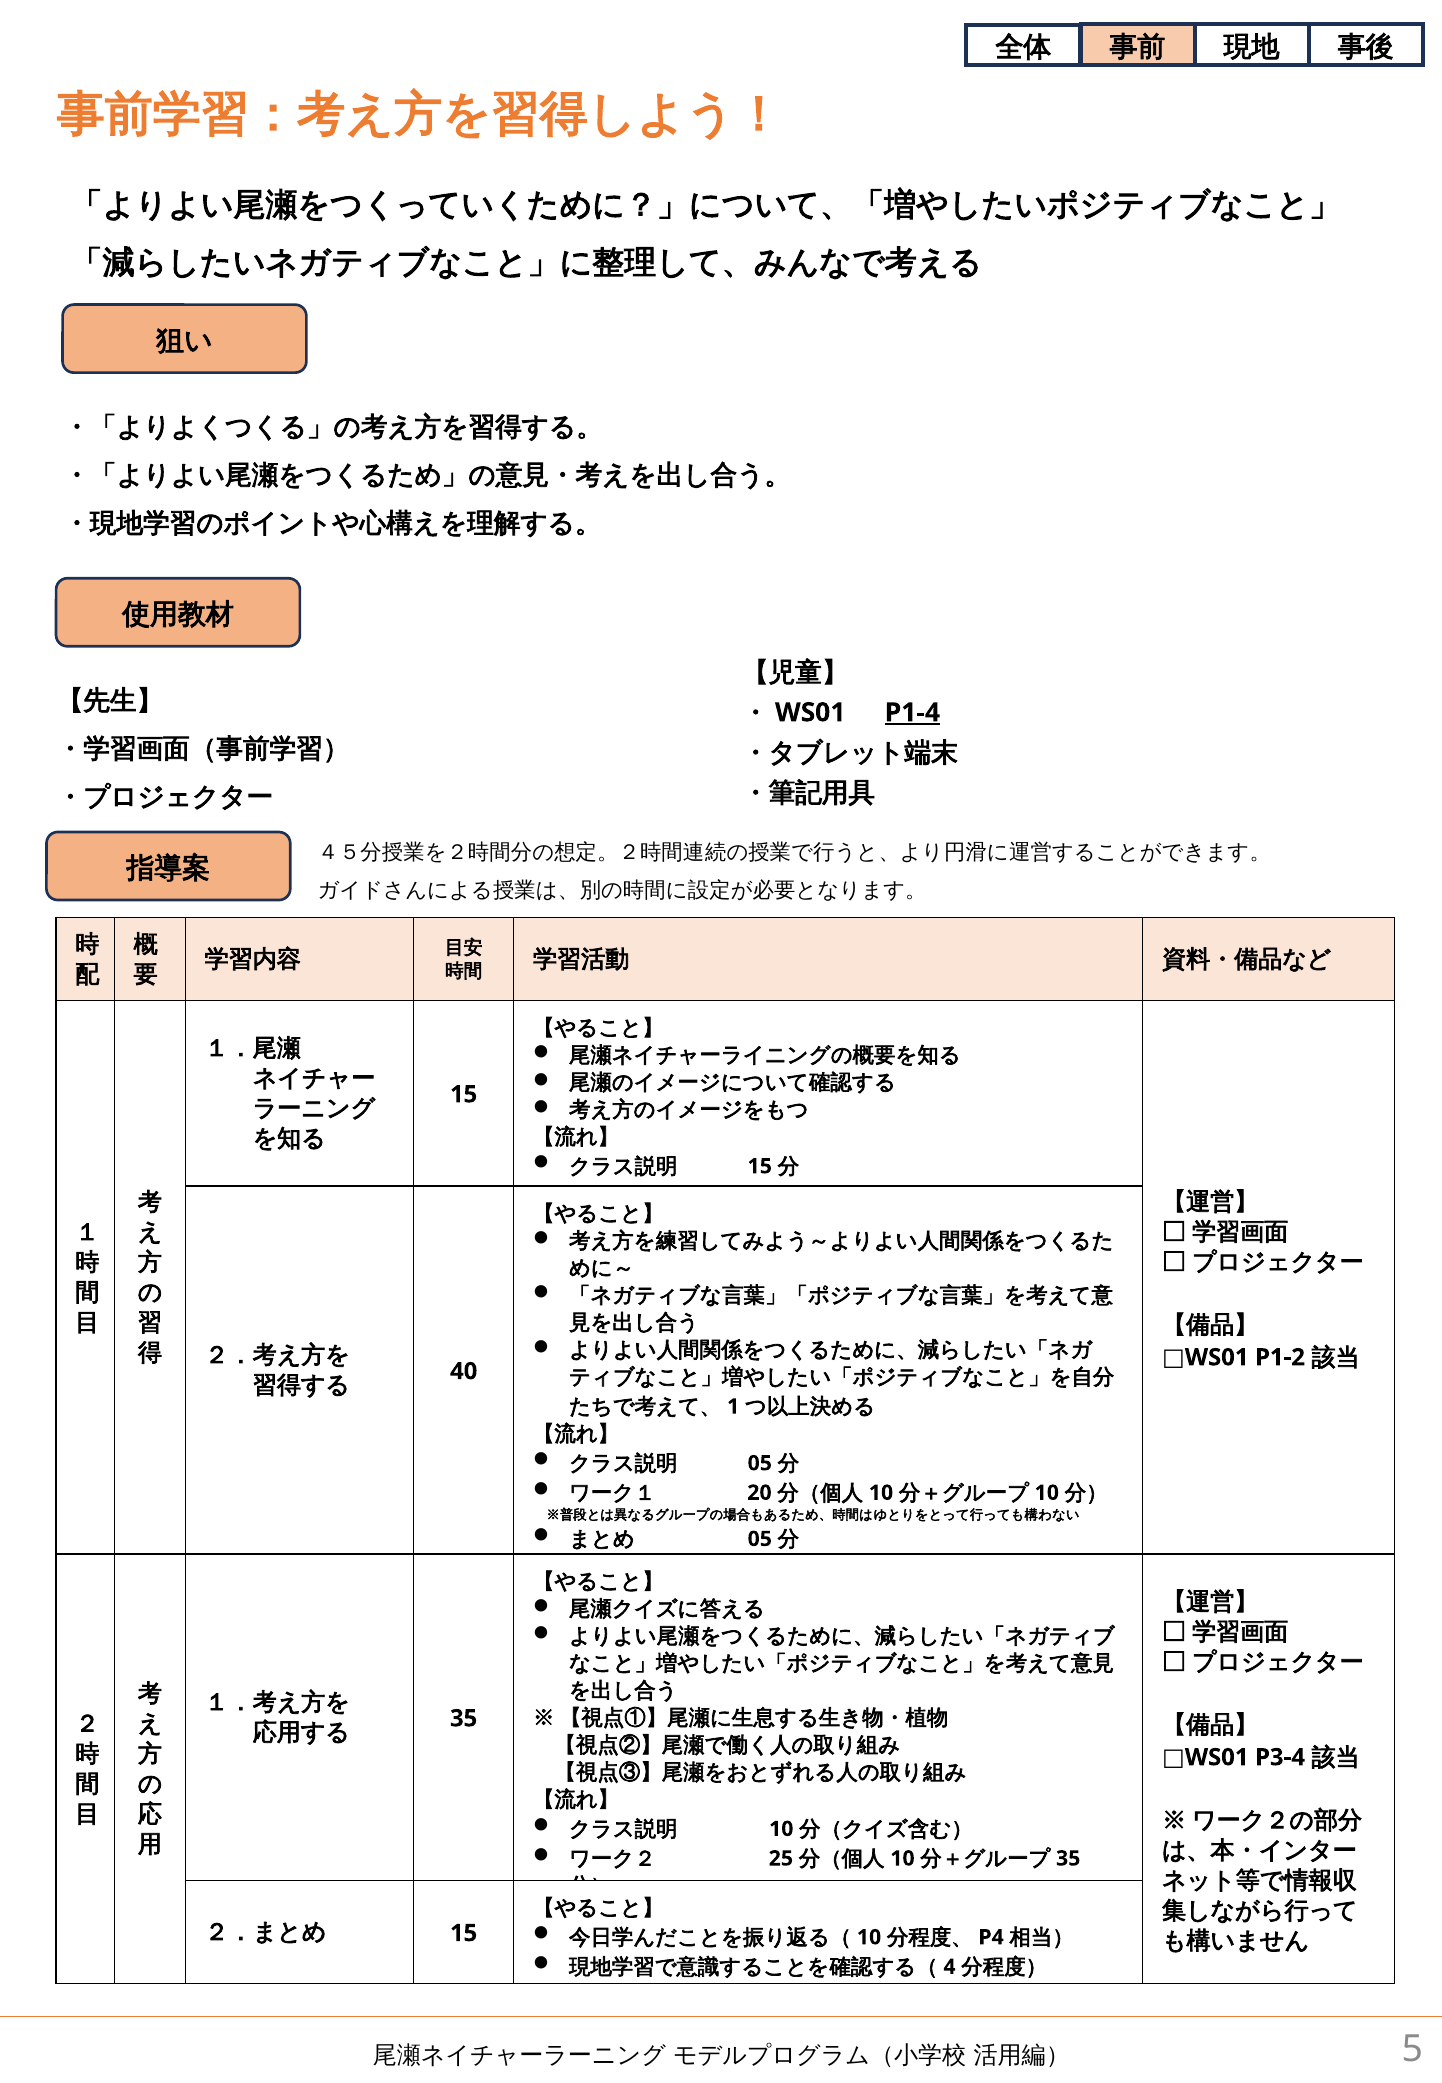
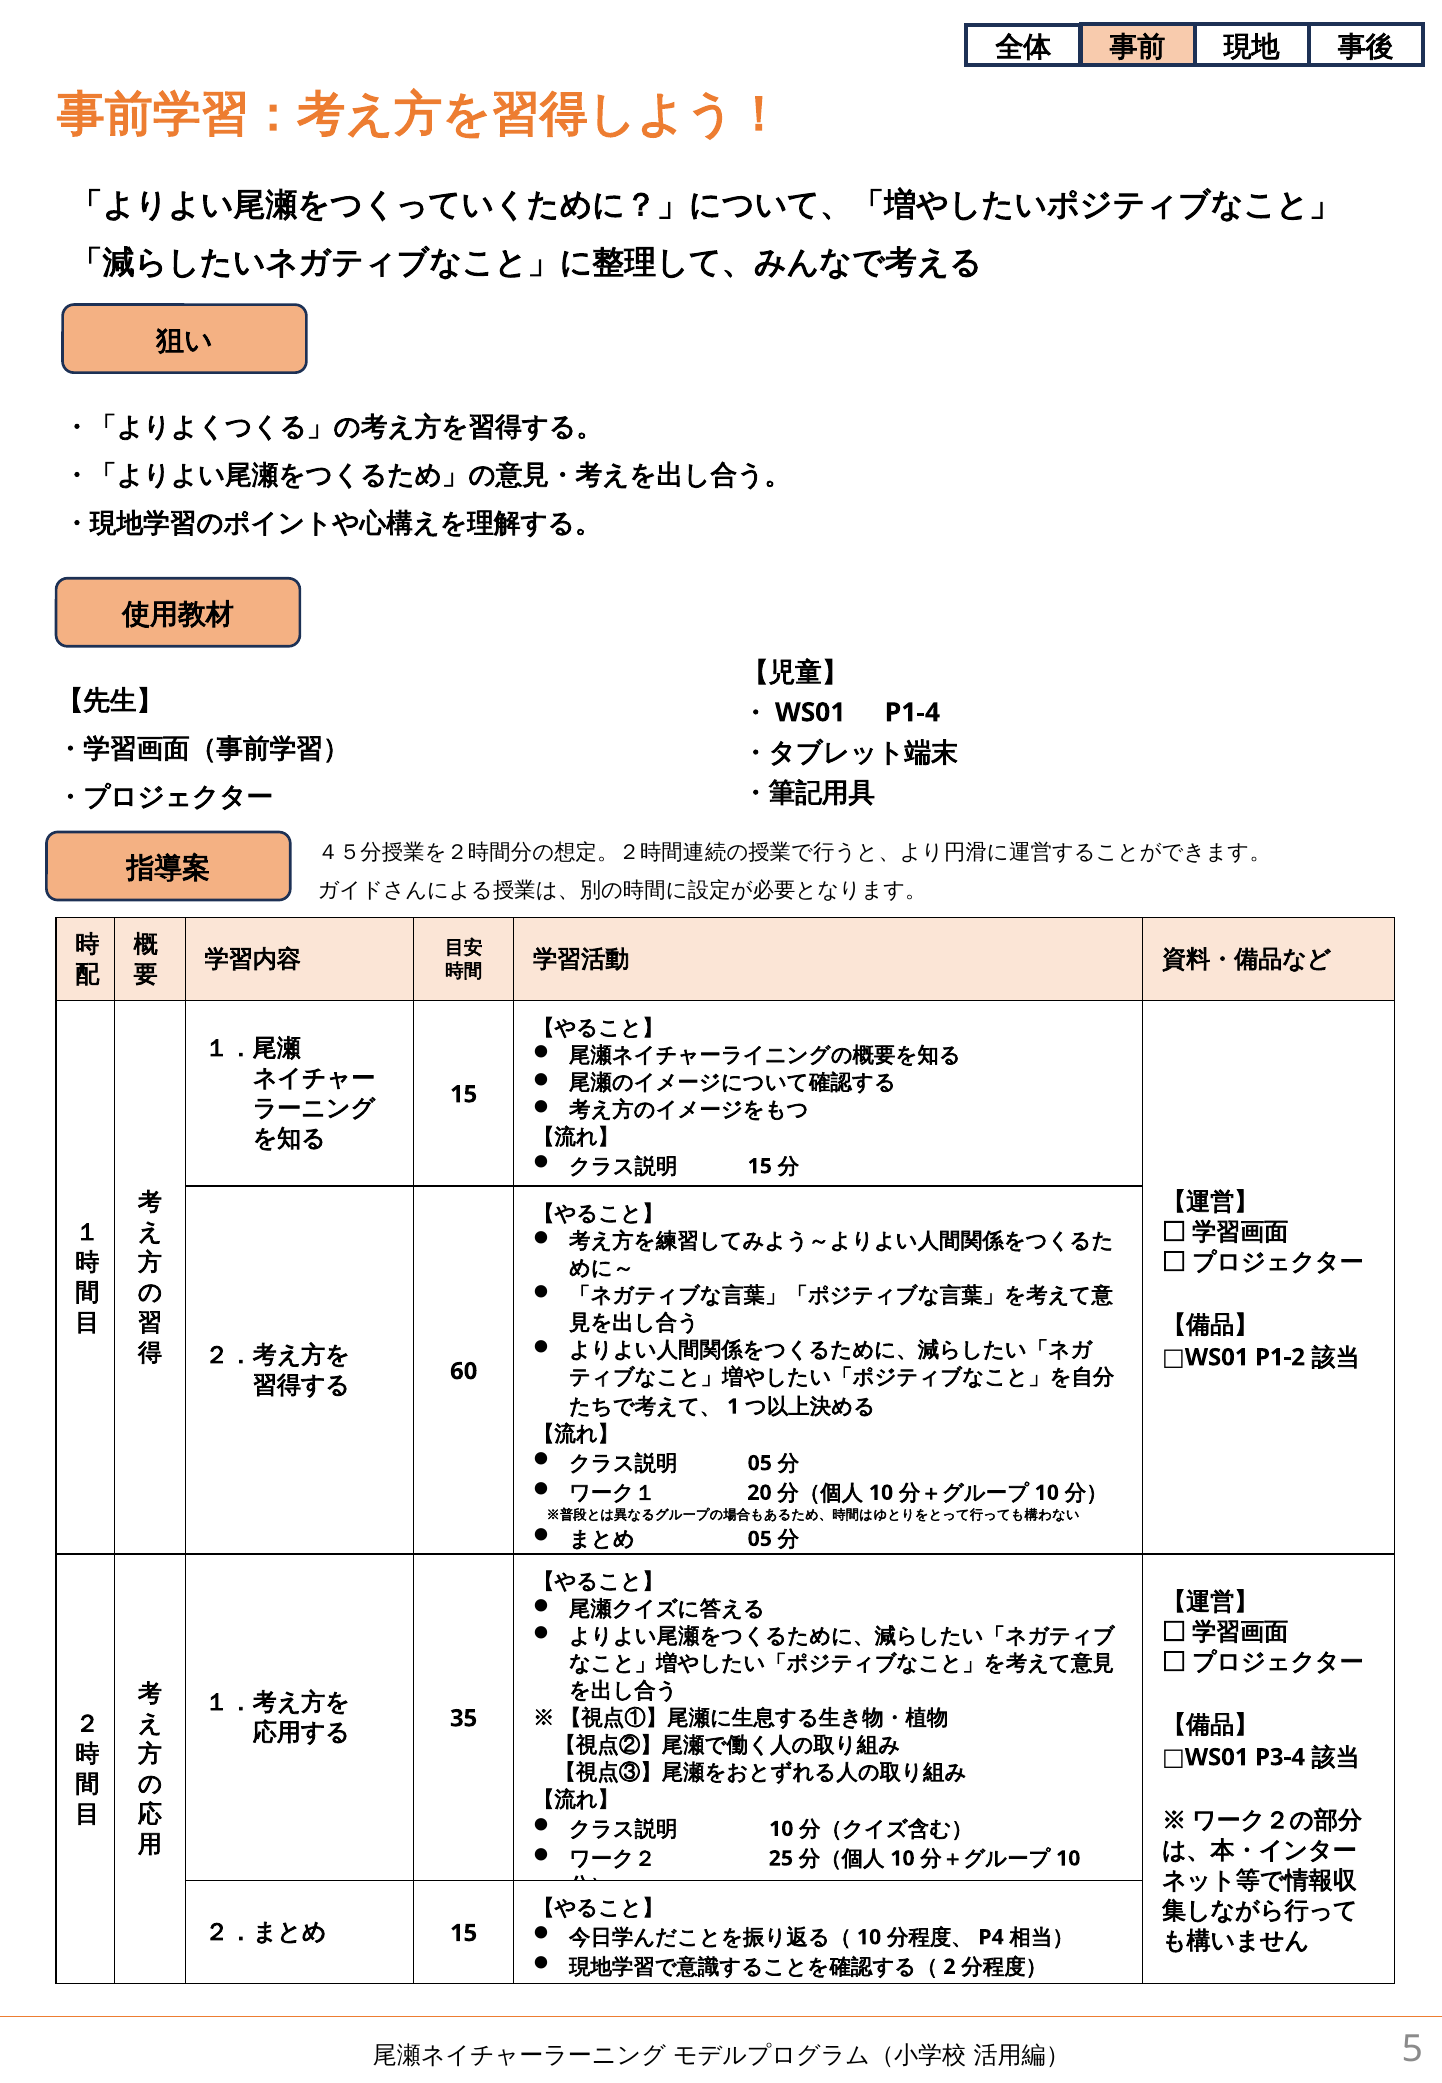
P1-4 underline: present -> none
40: 40 -> 60
35 at (1068, 1858): 35 -> 10
4: 4 -> 2
